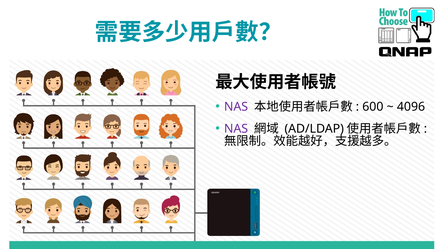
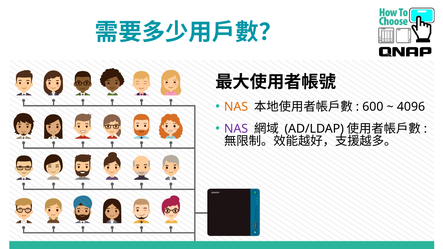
NAS at (236, 107) colour: purple -> orange
